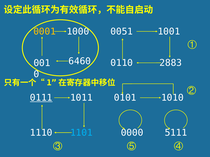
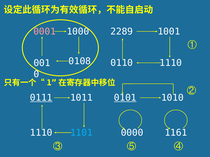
0001 colour: yellow -> pink
0051: 0051 -> 2289
6460: 6460 -> 0108
2883 at (171, 63): 2883 -> 1110
0101 underline: none -> present
5111: 5111 -> 1161
